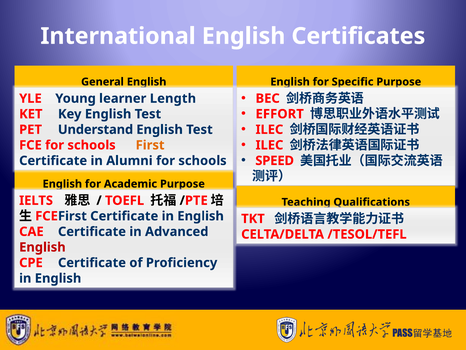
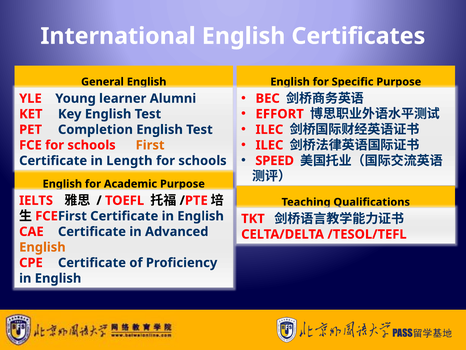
Length: Length -> Alumni
Understand: Understand -> Completion
Alumni: Alumni -> Length
English at (42, 247) colour: red -> orange
